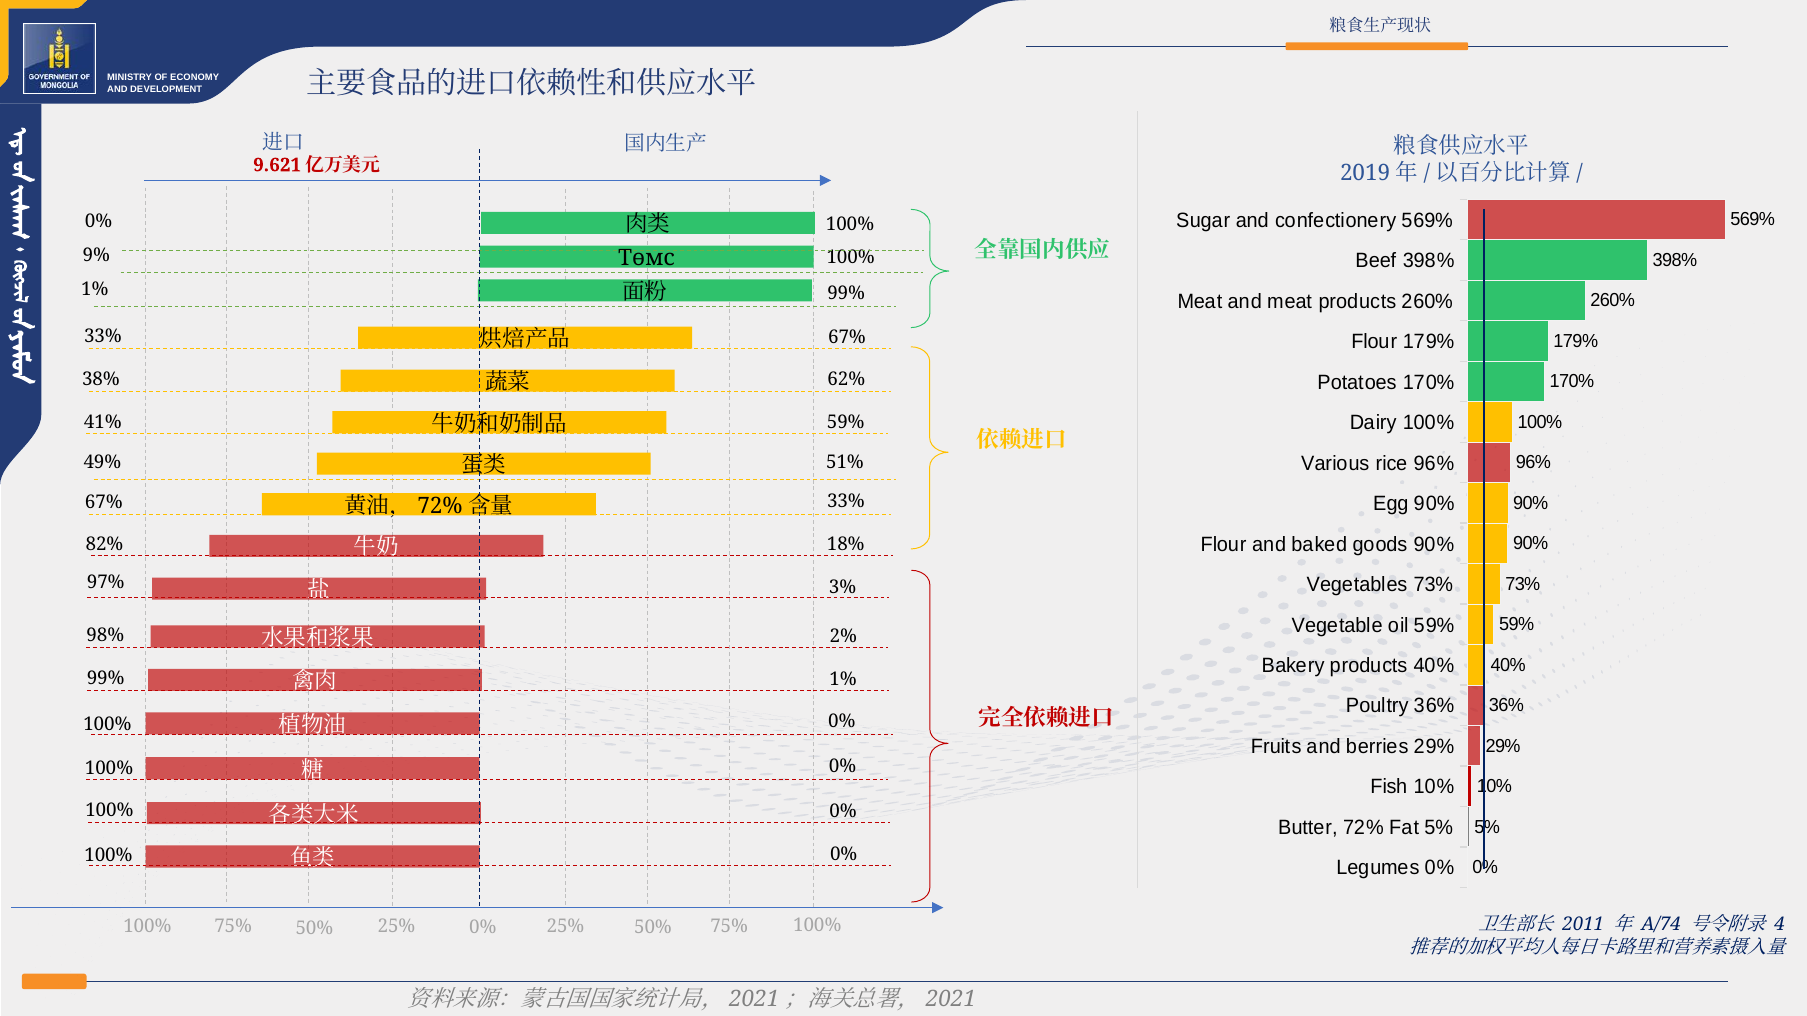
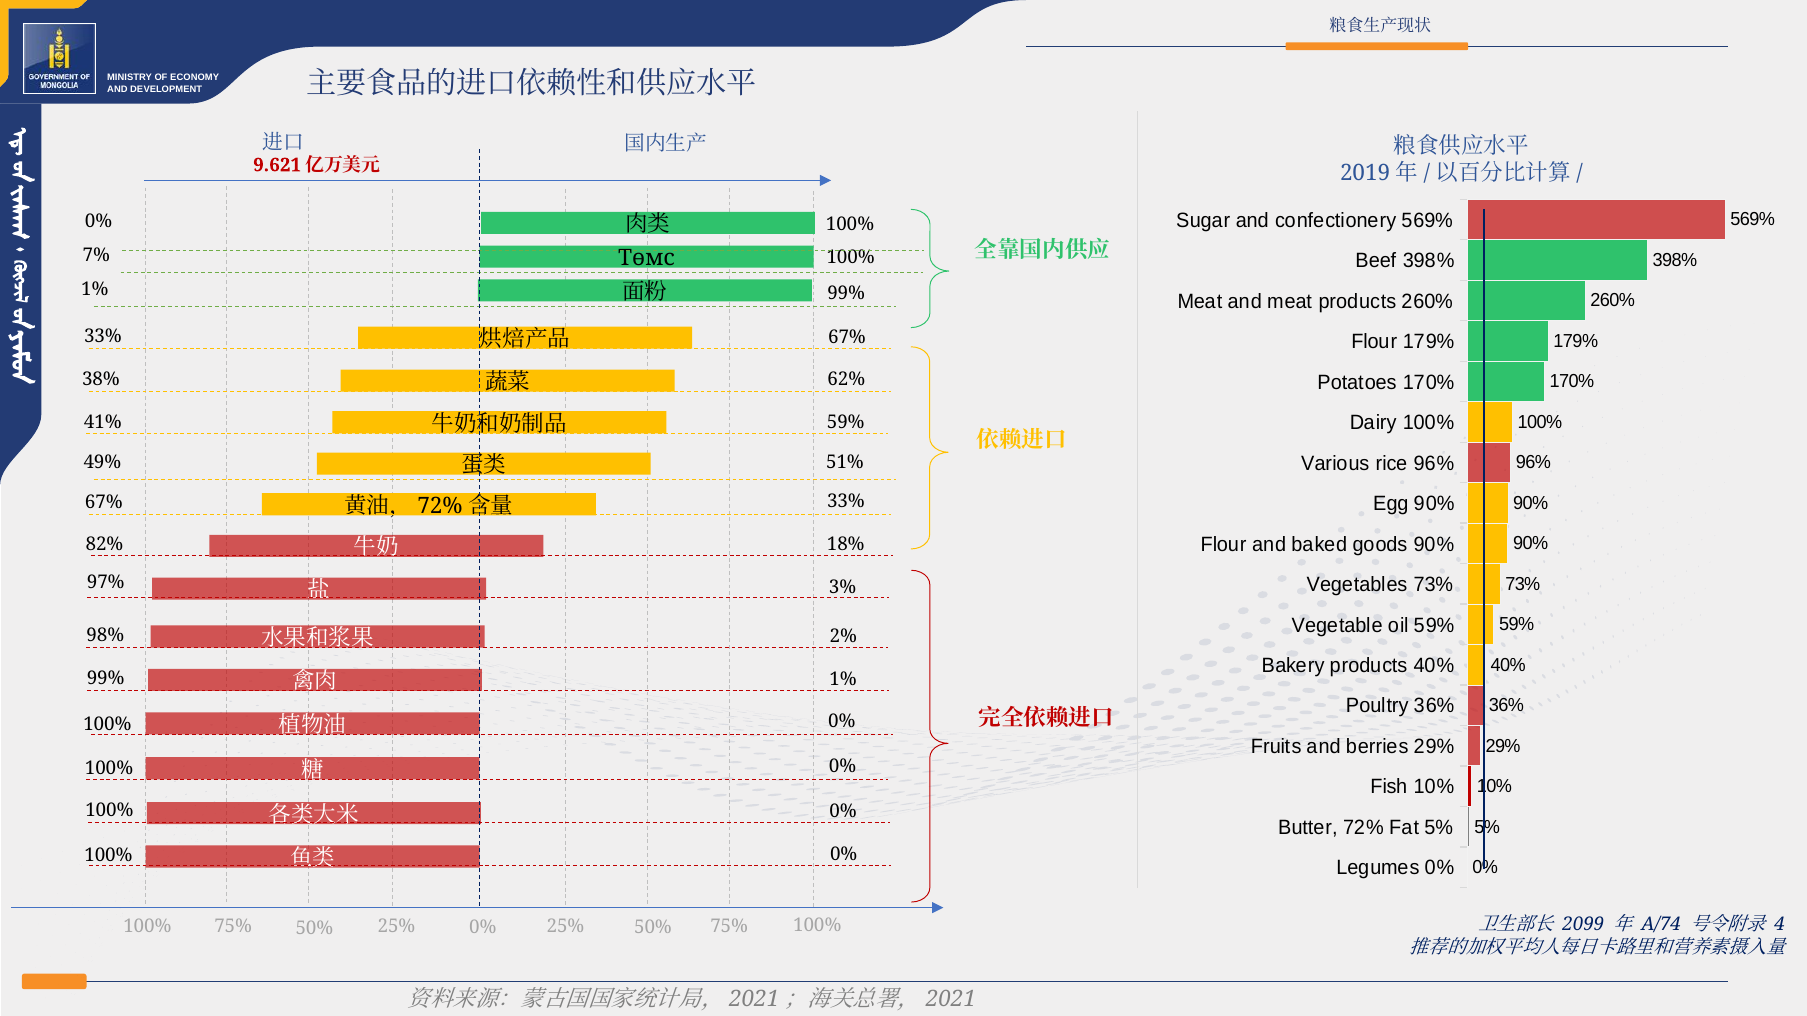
9%: 9% -> 7%
2011: 2011 -> 2099
